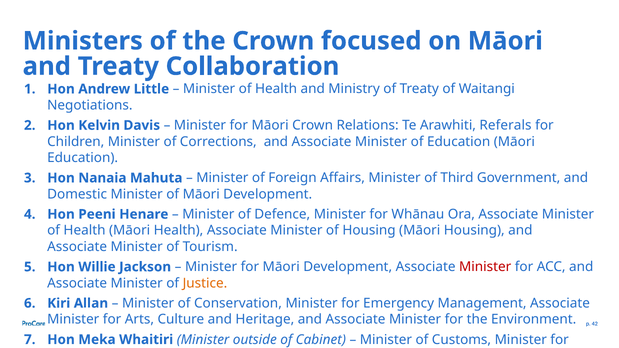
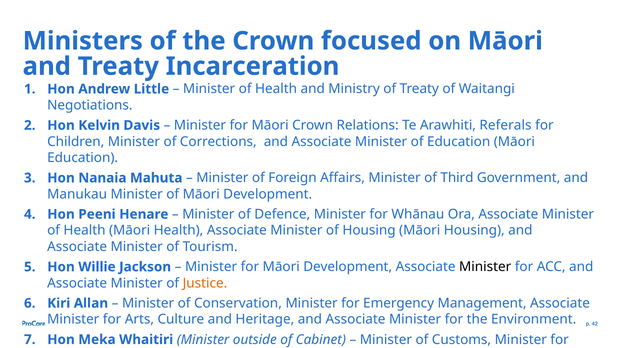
Collaboration: Collaboration -> Incarceration
Domestic: Domestic -> Manukau
Minister at (485, 267) colour: red -> black
